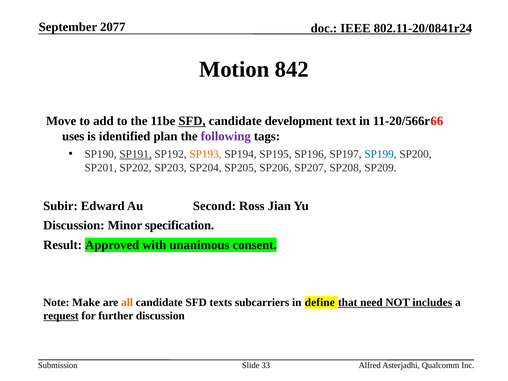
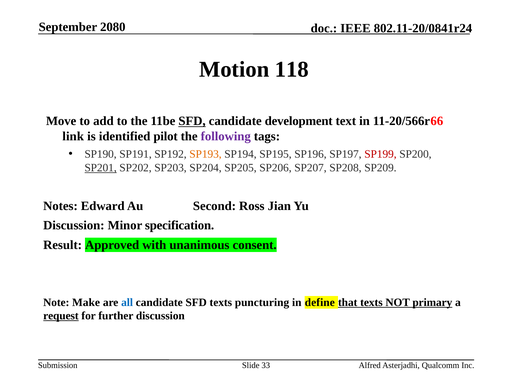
2077: 2077 -> 2080
842: 842 -> 118
uses: uses -> link
plan: plan -> pilot
SP191 underline: present -> none
SP199 colour: blue -> red
SP201 underline: none -> present
Subir: Subir -> Notes
all colour: orange -> blue
subcarriers: subcarriers -> puncturing
that need: need -> texts
includes: includes -> primary
